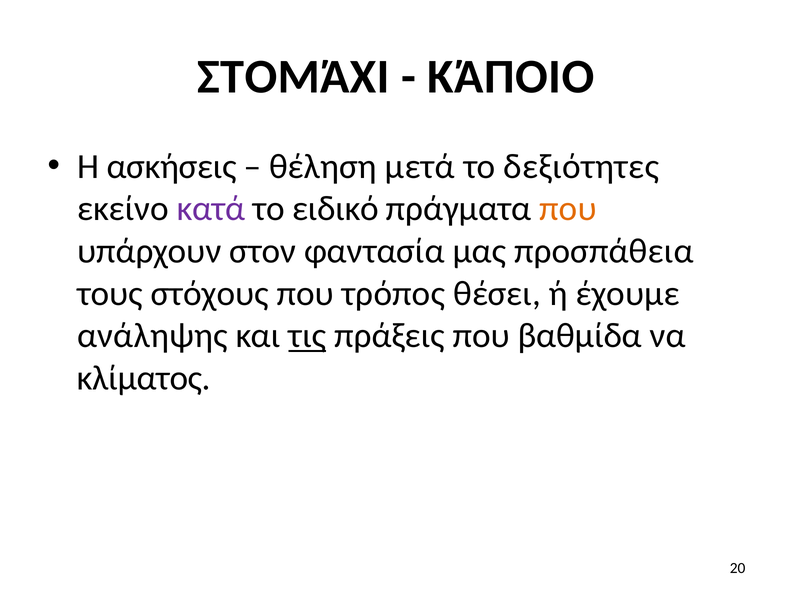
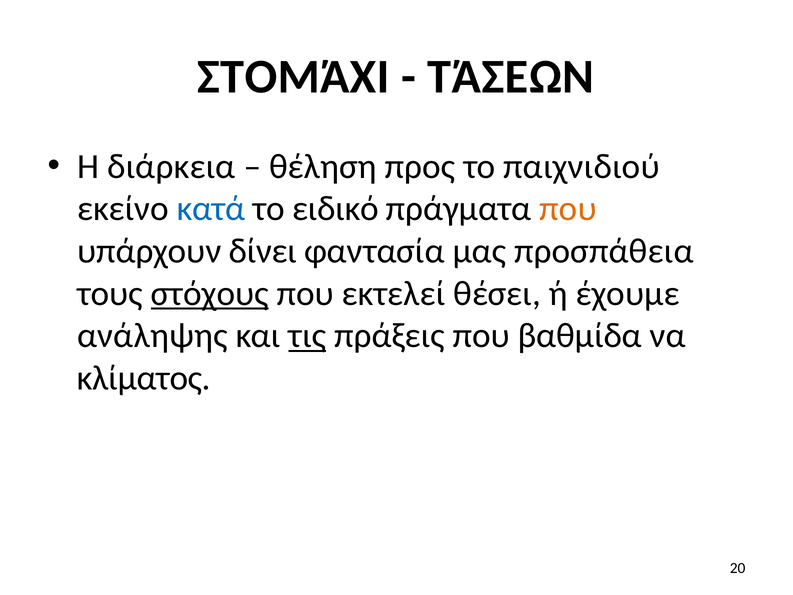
ΚΆΠΟΙΟ: ΚΆΠΟΙΟ -> ΤΆΣΕΩΝ
ασκήσεις: ασκήσεις -> διάρκεια
μετά: μετά -> προς
δεξιότητες: δεξιότητες -> παιχνιδιού
κατά colour: purple -> blue
στον: στον -> δίνει
στόχους underline: none -> present
τρόπος: τρόπος -> εκτελεί
